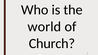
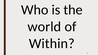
Church: Church -> Within
